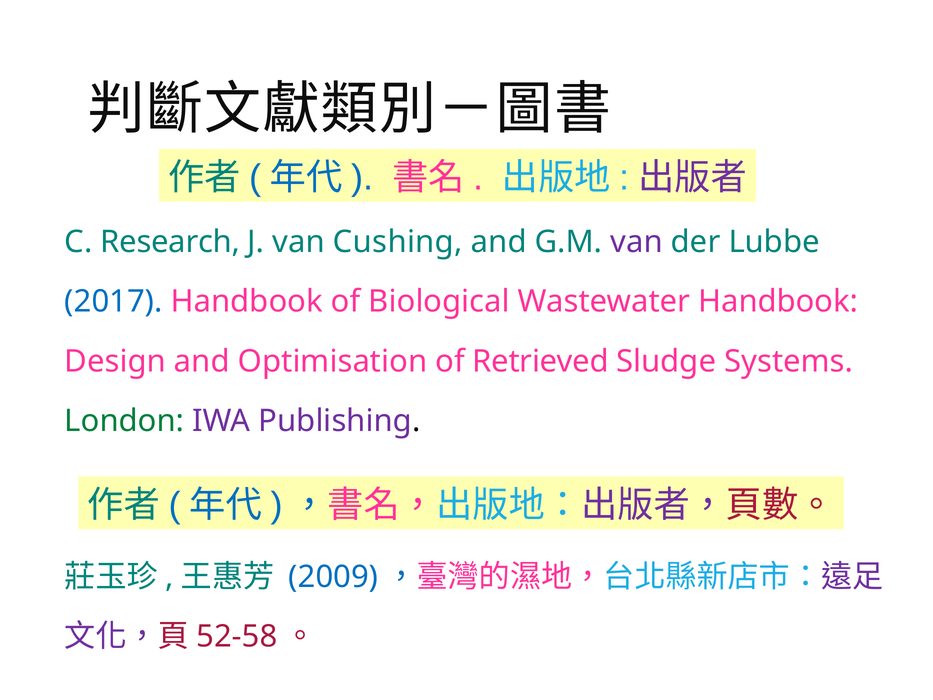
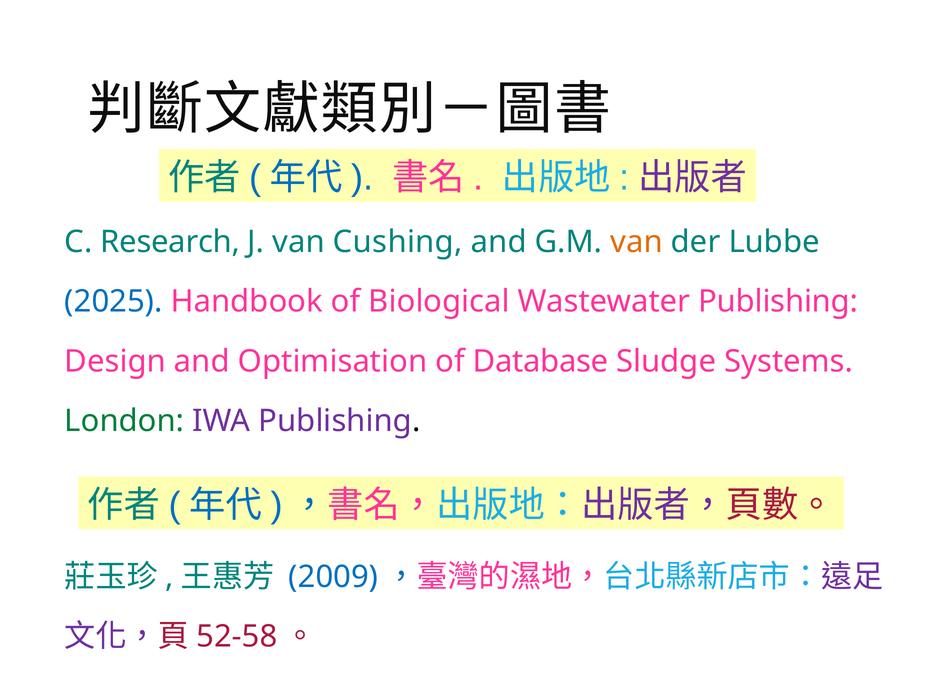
van at (637, 242) colour: purple -> orange
2017: 2017 -> 2025
Wastewater Handbook: Handbook -> Publishing
Retrieved: Retrieved -> Database
